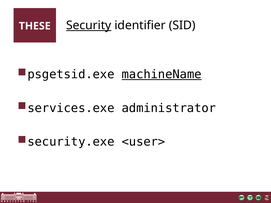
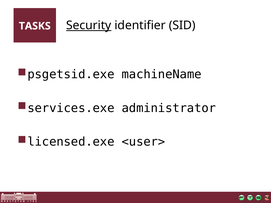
THESE: THESE -> TASKS
machineName underline: present -> none
security.exe: security.exe -> licensed.exe
